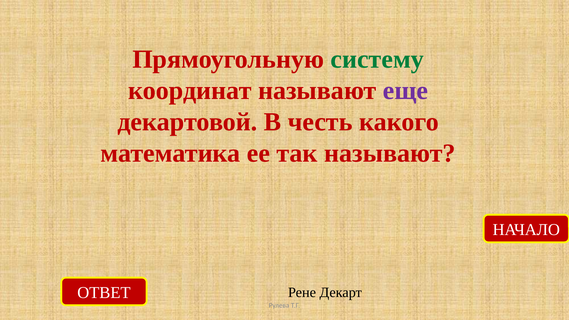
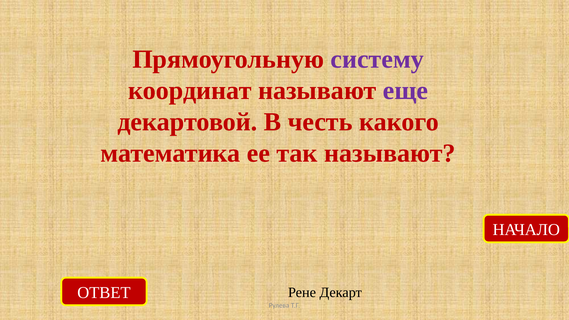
систему colour: green -> purple
